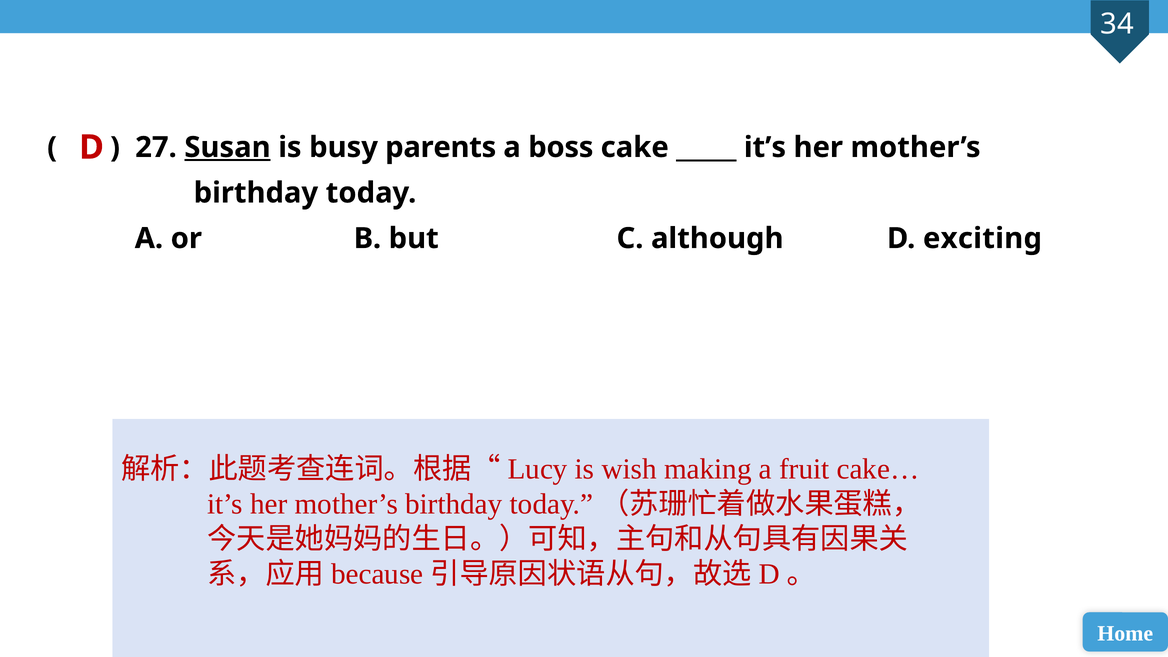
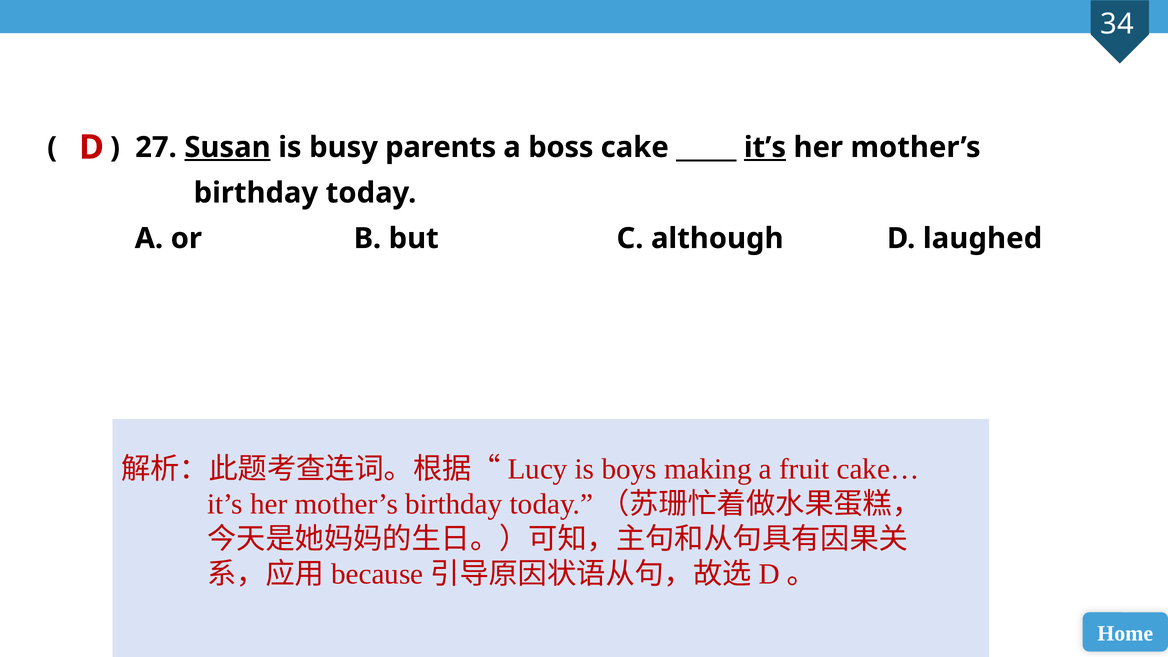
it’s at (765, 147) underline: none -> present
exciting: exciting -> laughed
wish: wish -> boys
